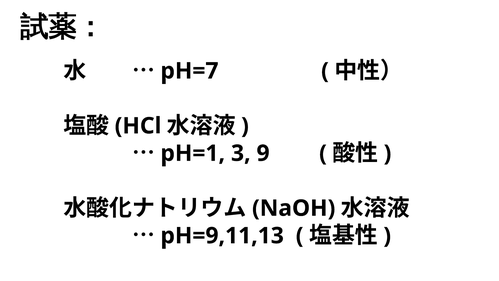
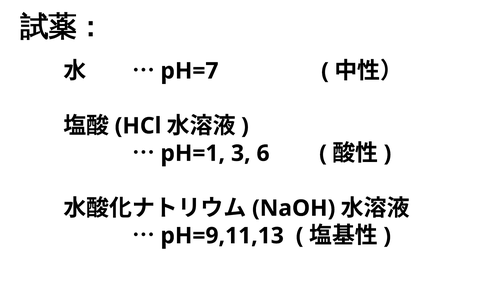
9: 9 -> 6
